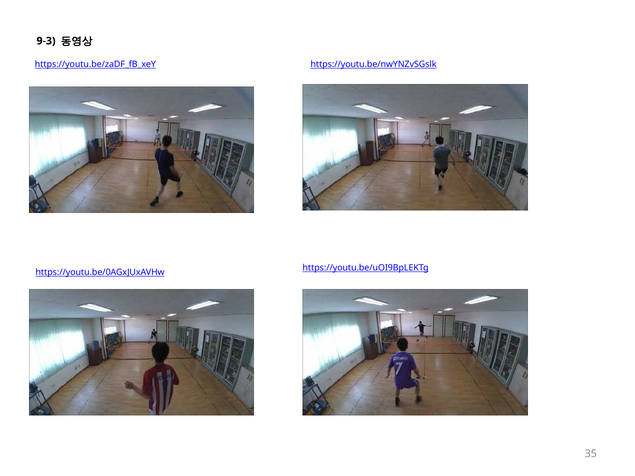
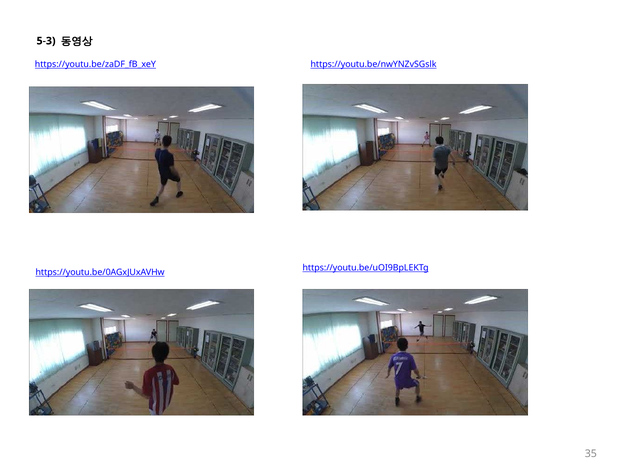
9-3: 9-3 -> 5-3
